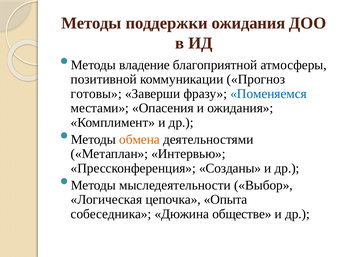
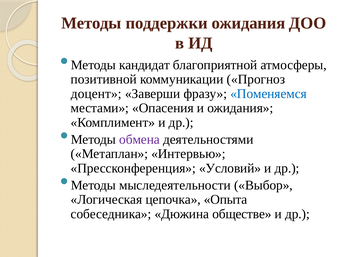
владение: владение -> кандидат
готовы: готовы -> доцент
обмена colour: orange -> purple
Созданы: Созданы -> Условий
